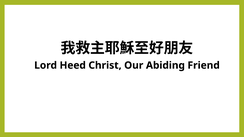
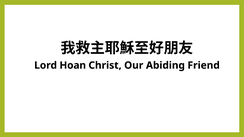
Heed: Heed -> Hoan
